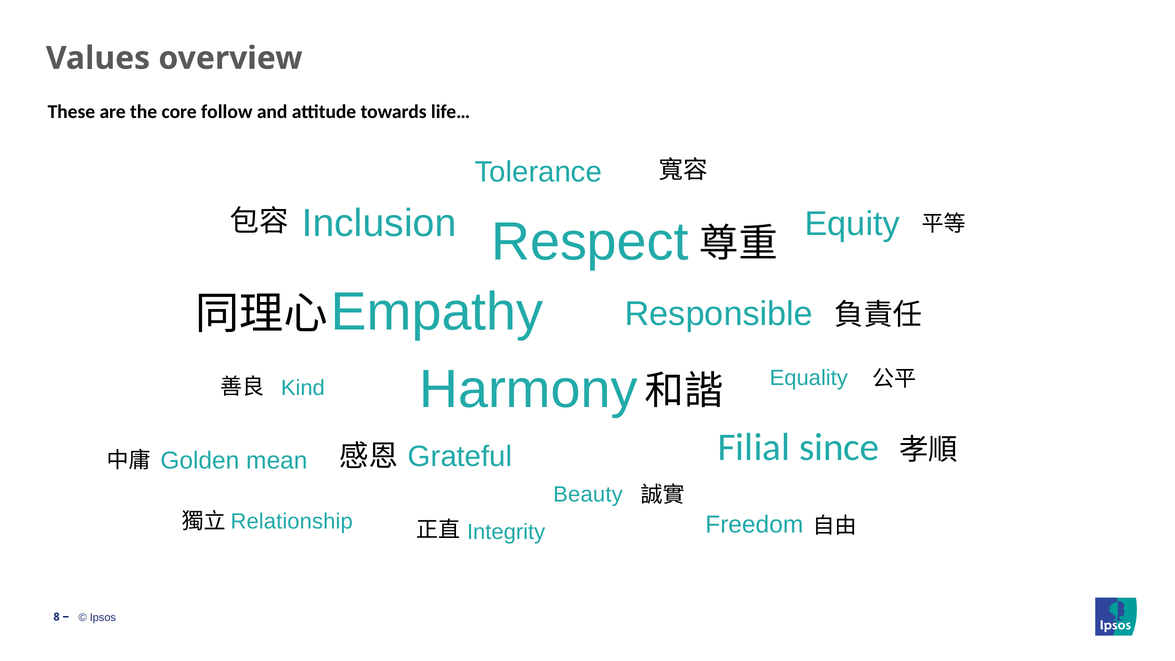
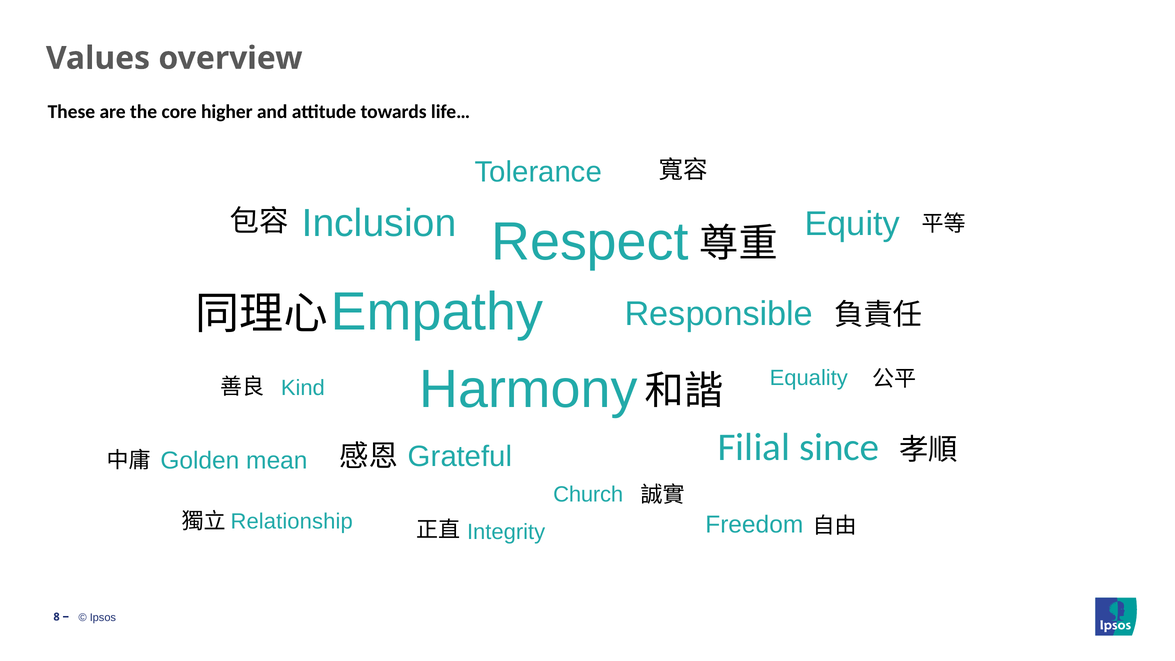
follow: follow -> higher
Beauty: Beauty -> Church
